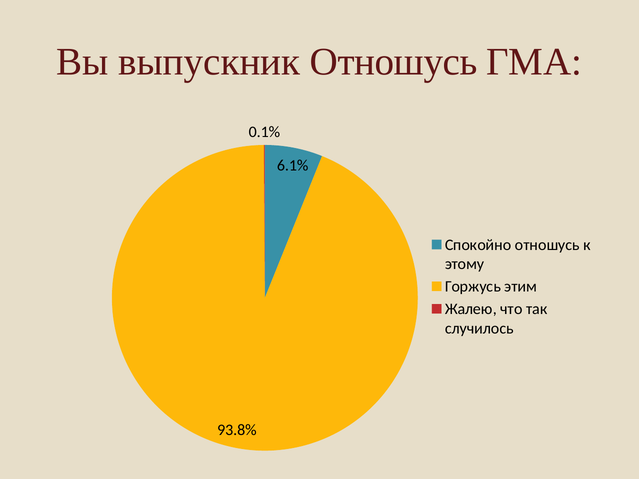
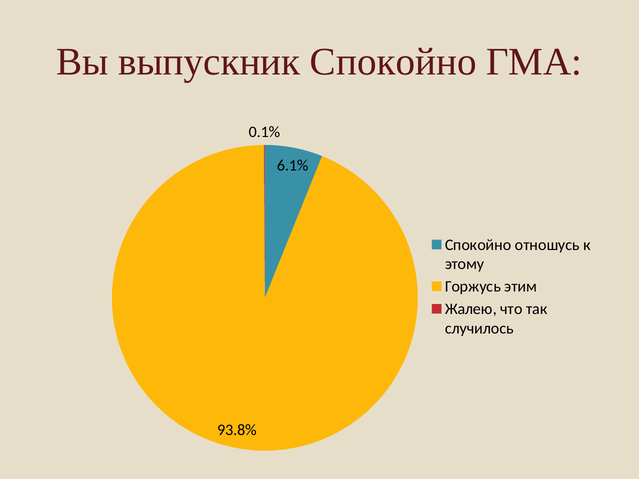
выпускник Отношусь: Отношусь -> Спокойно
